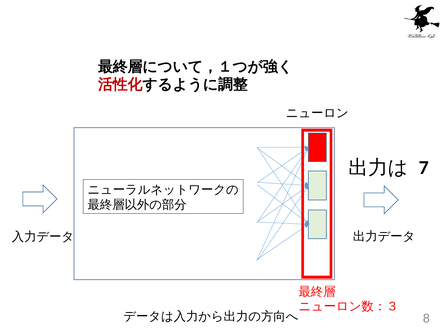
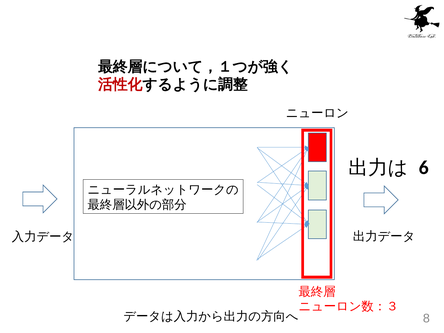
7: 7 -> 6
